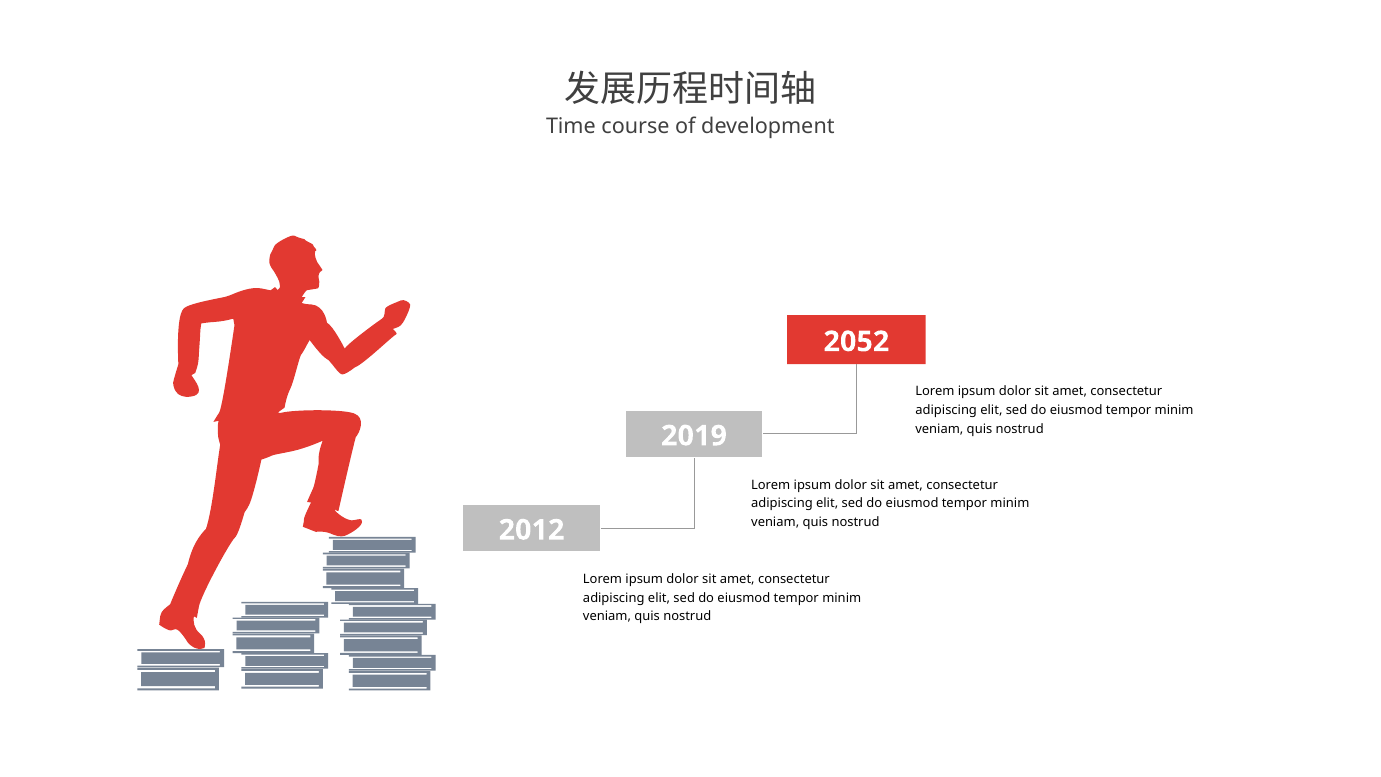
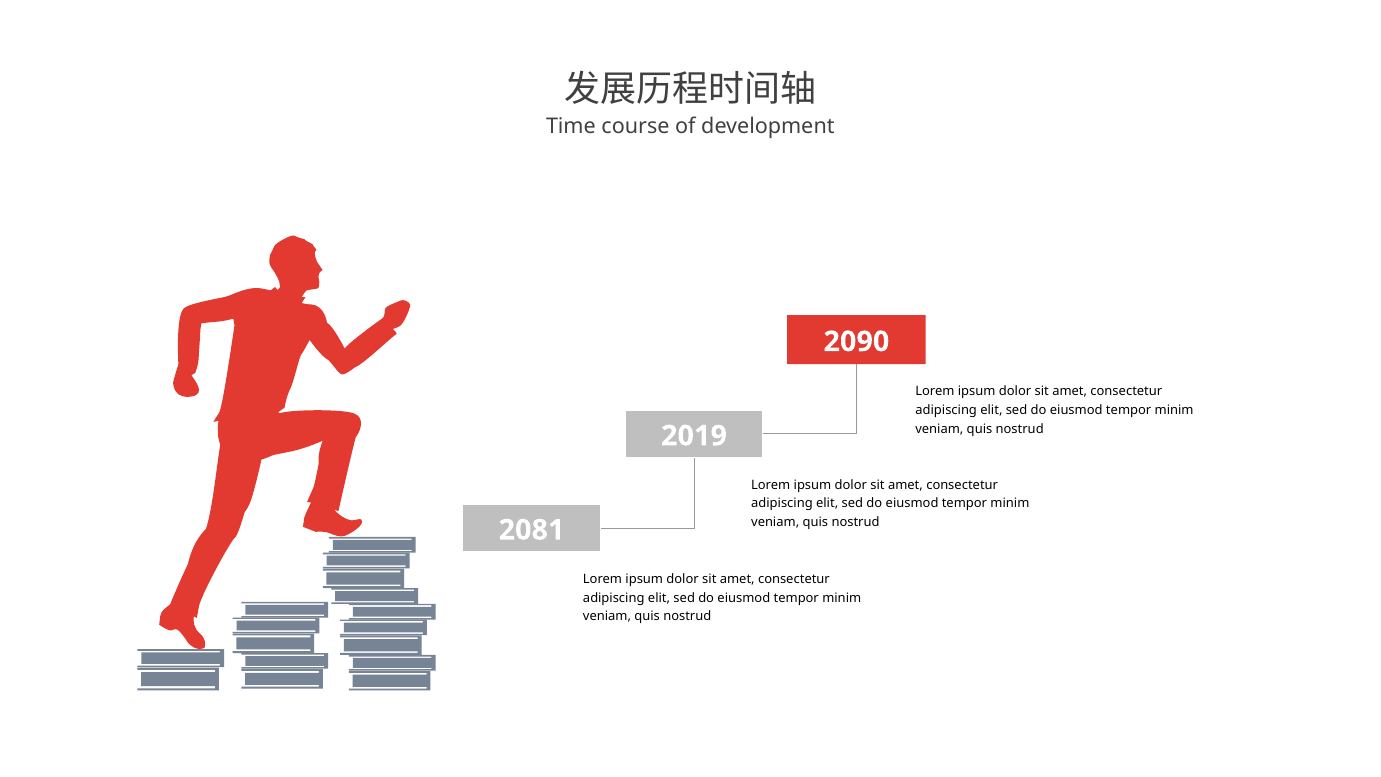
2052: 2052 -> 2090
2012: 2012 -> 2081
